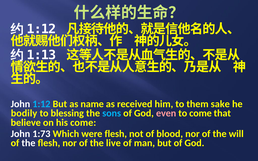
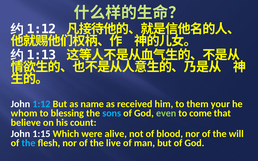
sake: sake -> your
bodily: bodily -> whom
even colour: pink -> light green
his come: come -> count
1:73: 1:73 -> 1:15
were flesh: flesh -> alive
the at (28, 143) colour: white -> light blue
